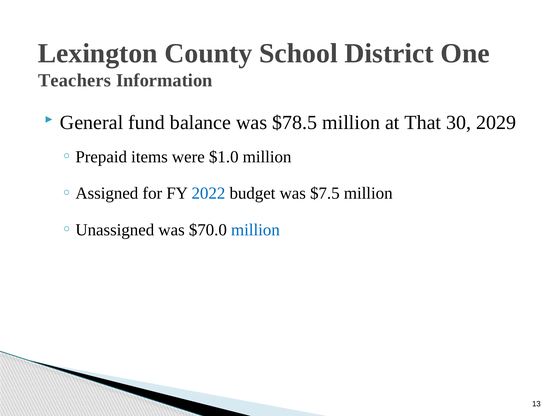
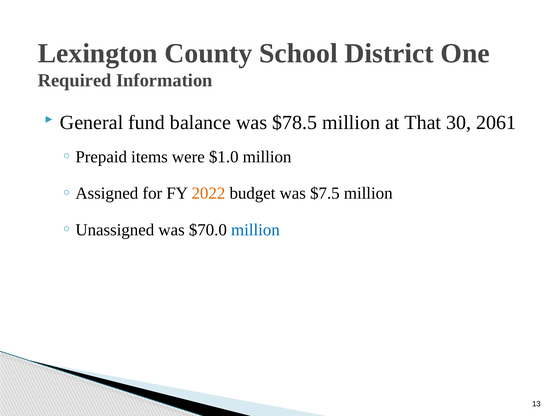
Teachers: Teachers -> Required
2029: 2029 -> 2061
2022 colour: blue -> orange
